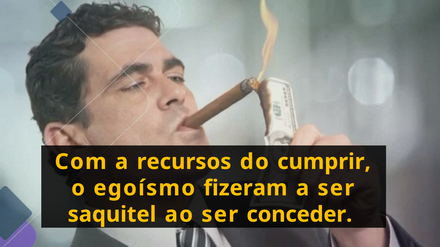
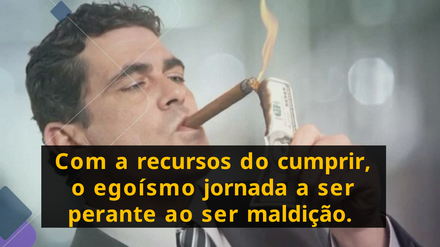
fizeram: fizeram -> jornada
saquitel: saquitel -> perante
conceder: conceder -> maldição
